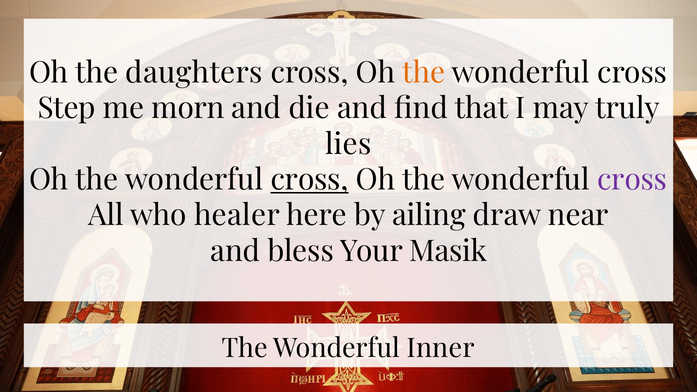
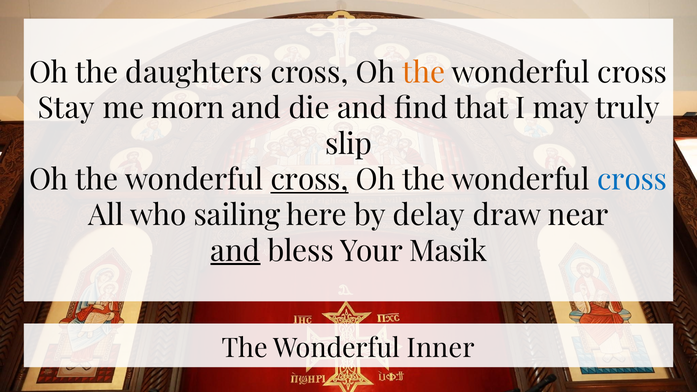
Step: Step -> Stay
lies: lies -> slip
cross at (632, 180) colour: purple -> blue
healer: healer -> sailing
ailing: ailing -> delay
and at (235, 251) underline: none -> present
